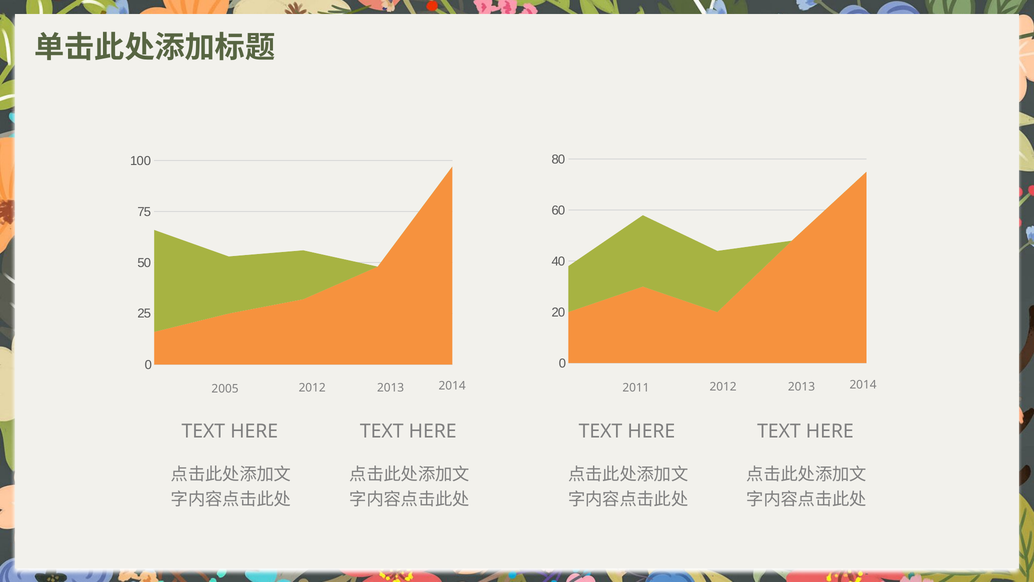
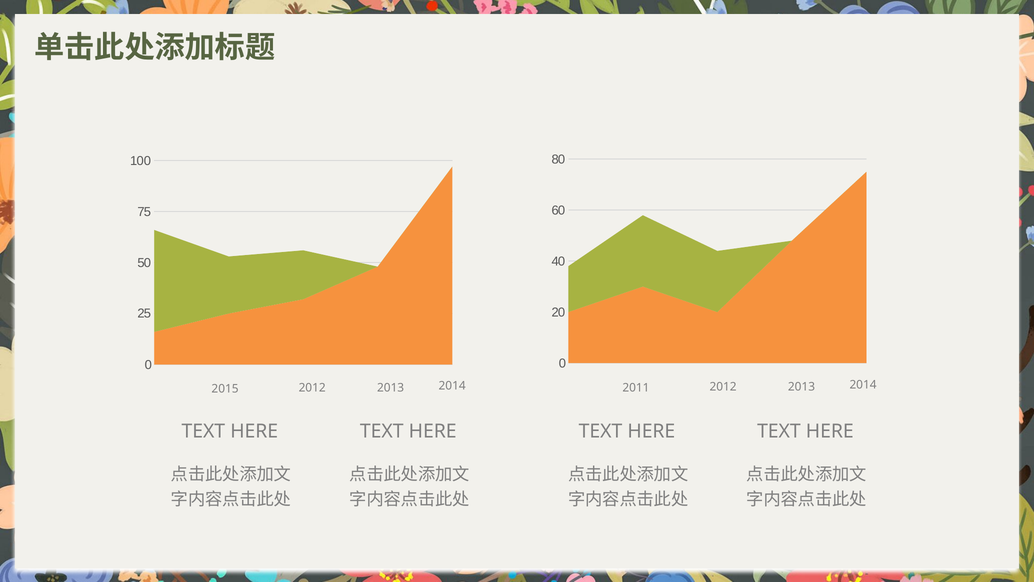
2005: 2005 -> 2015
